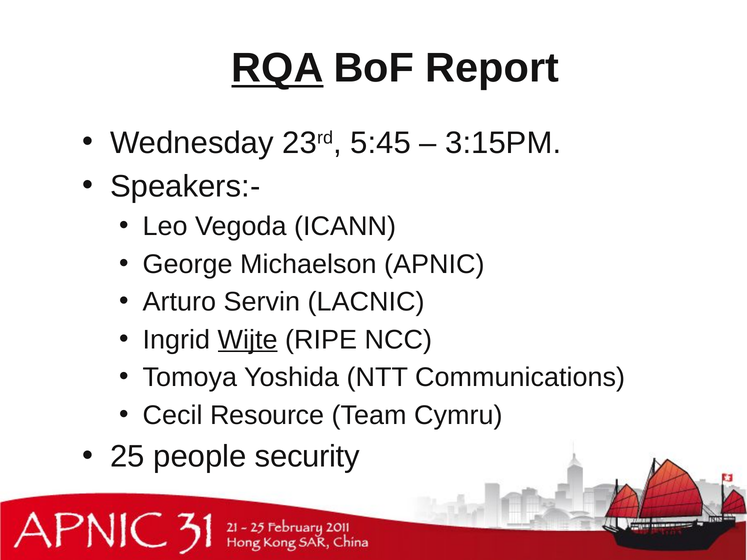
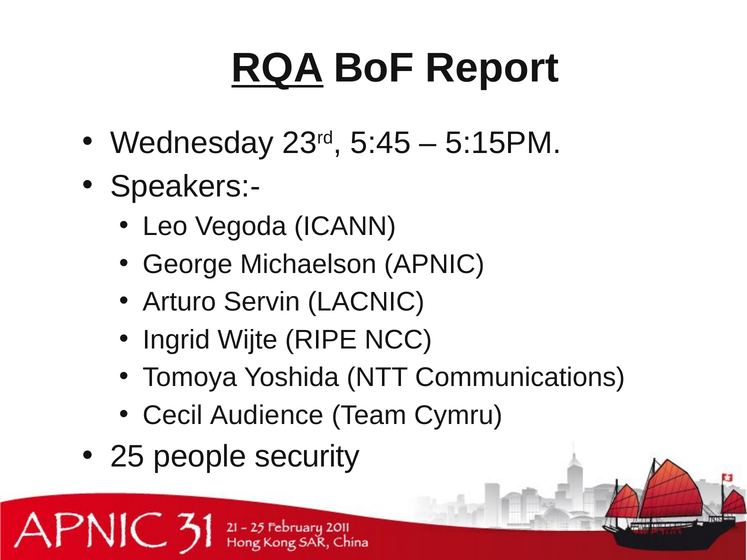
3:15PM: 3:15PM -> 5:15PM
Wijte underline: present -> none
Resource: Resource -> Audience
